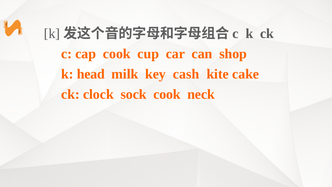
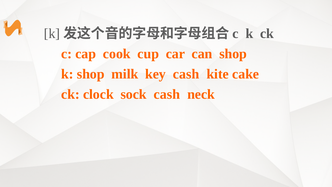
k head: head -> shop
sock cook: cook -> cash
